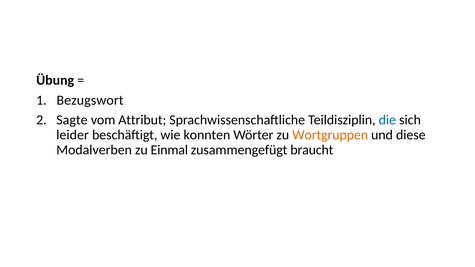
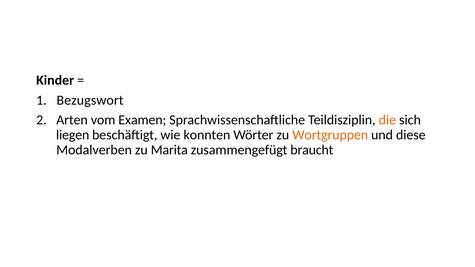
Übung: Übung -> Kinder
Sagte: Sagte -> Arten
Attribut: Attribut -> Examen
die colour: blue -> orange
leider: leider -> liegen
Einmal: Einmal -> Marita
